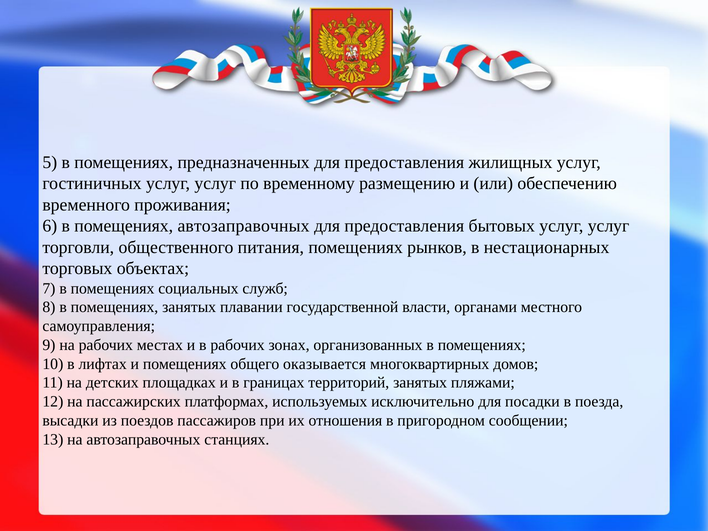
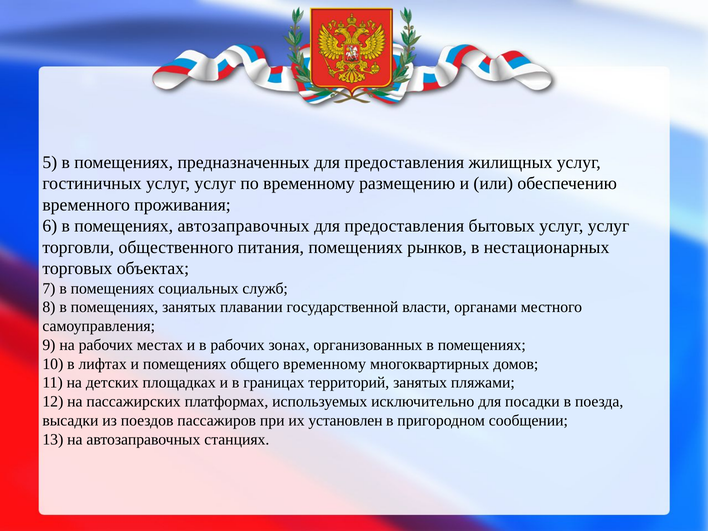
общего оказывается: оказывается -> временному
отношения: отношения -> установлен
